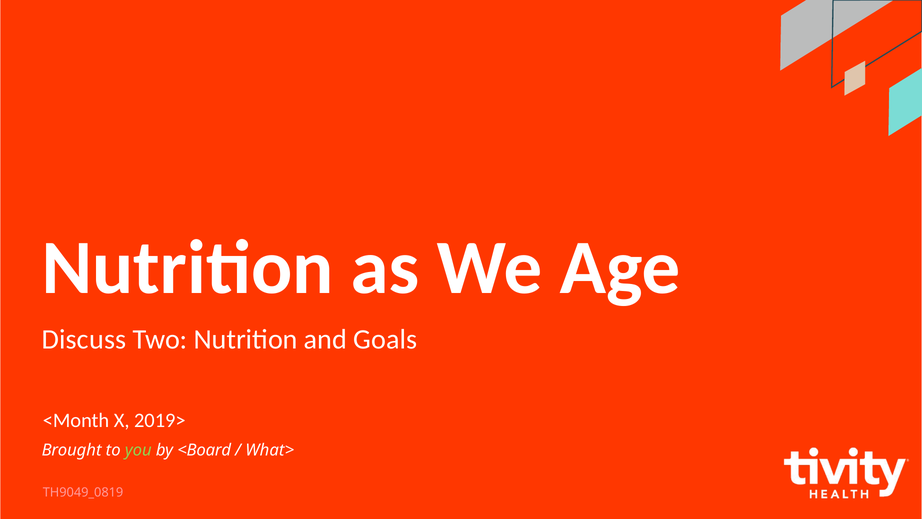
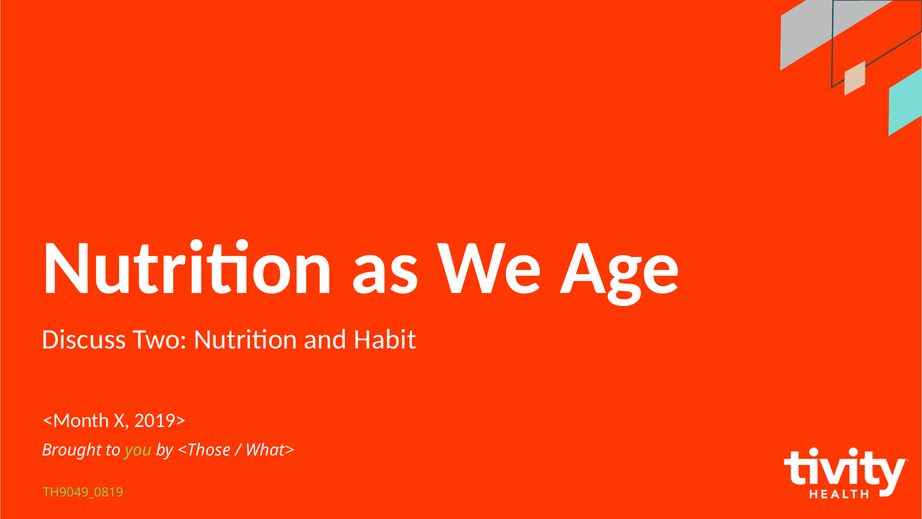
Goals: Goals -> Habit
<Board: <Board -> <Those
TH9049_0819 colour: pink -> light green
